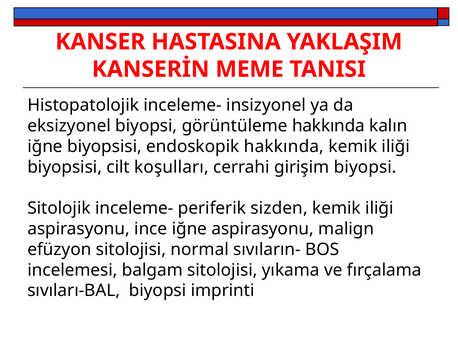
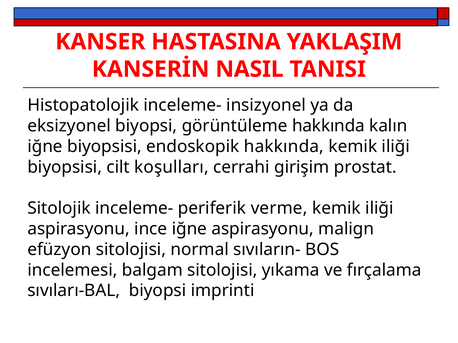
MEME: MEME -> NASIL
girişim biyopsi: biyopsi -> prostat
sizden: sizden -> verme
